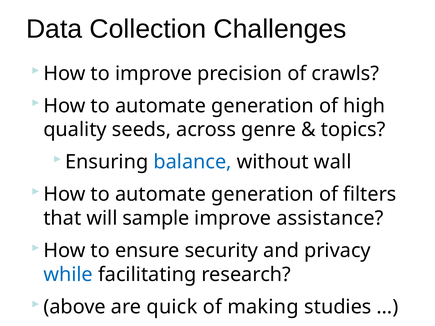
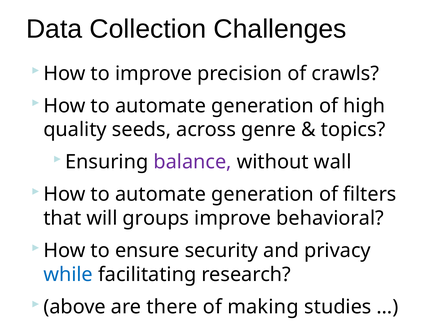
balance colour: blue -> purple
sample: sample -> groups
assistance: assistance -> behavioral
quick: quick -> there
